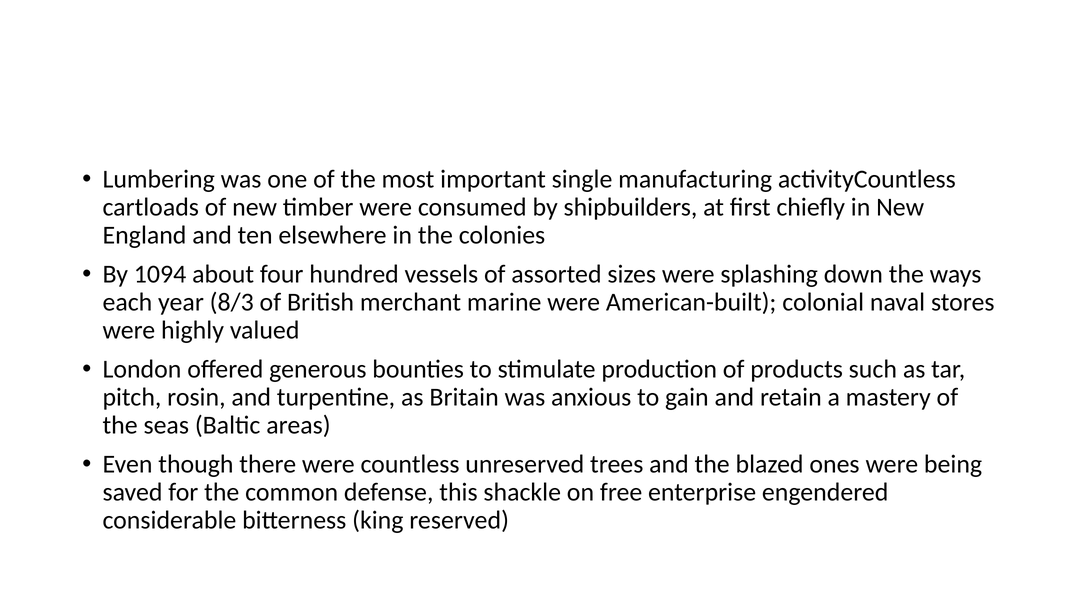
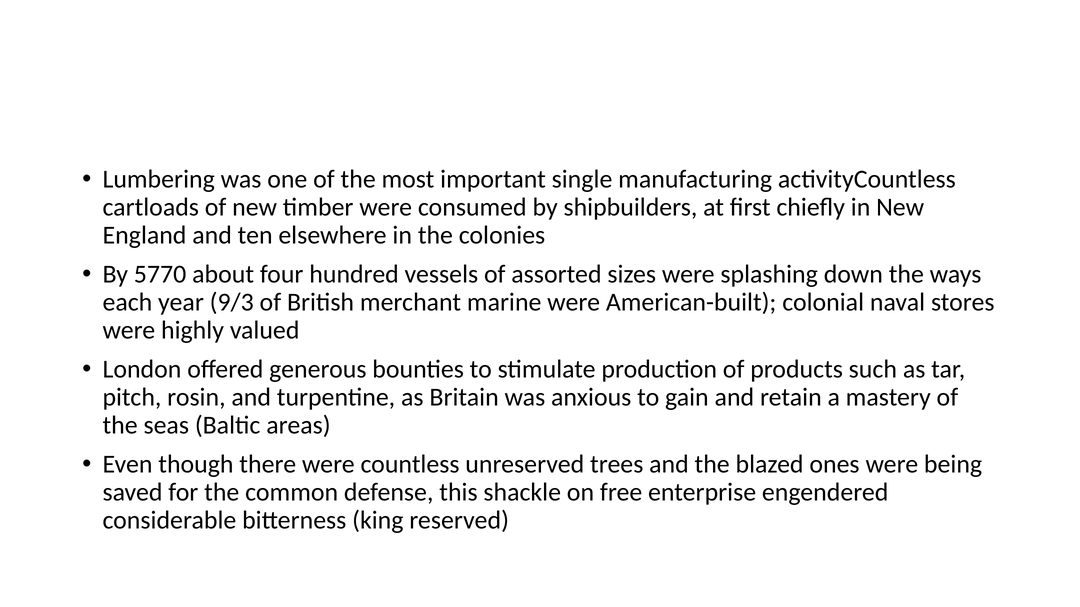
1094: 1094 -> 5770
8/3: 8/3 -> 9/3
